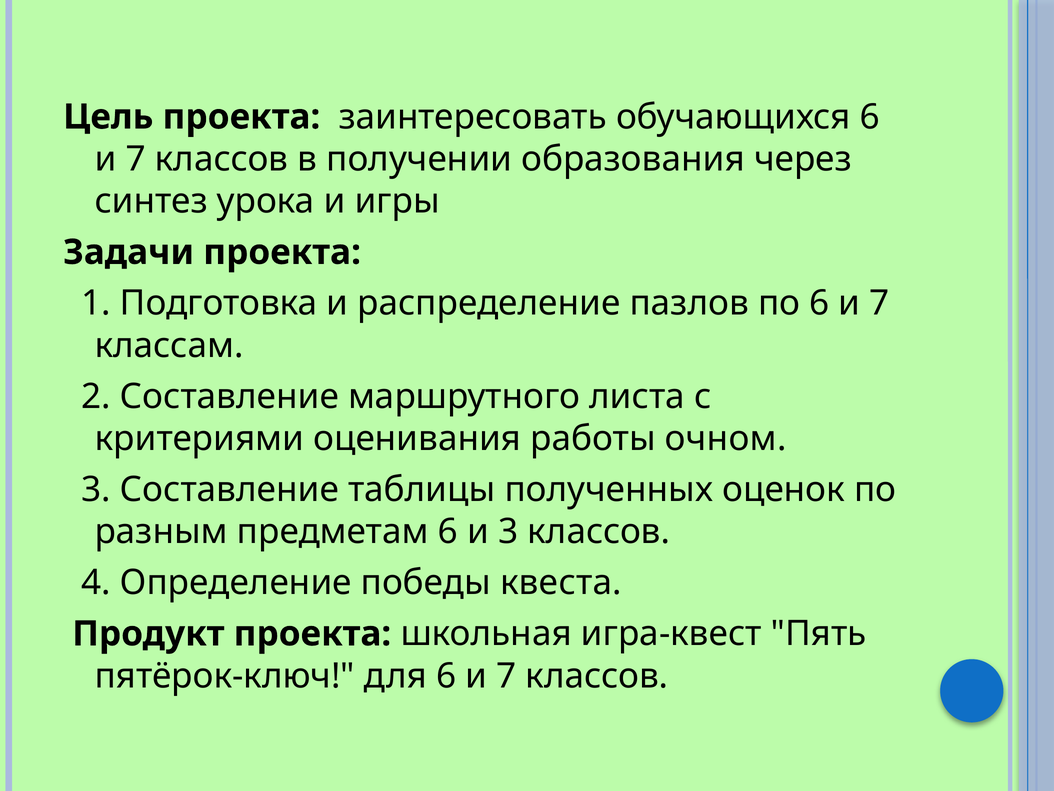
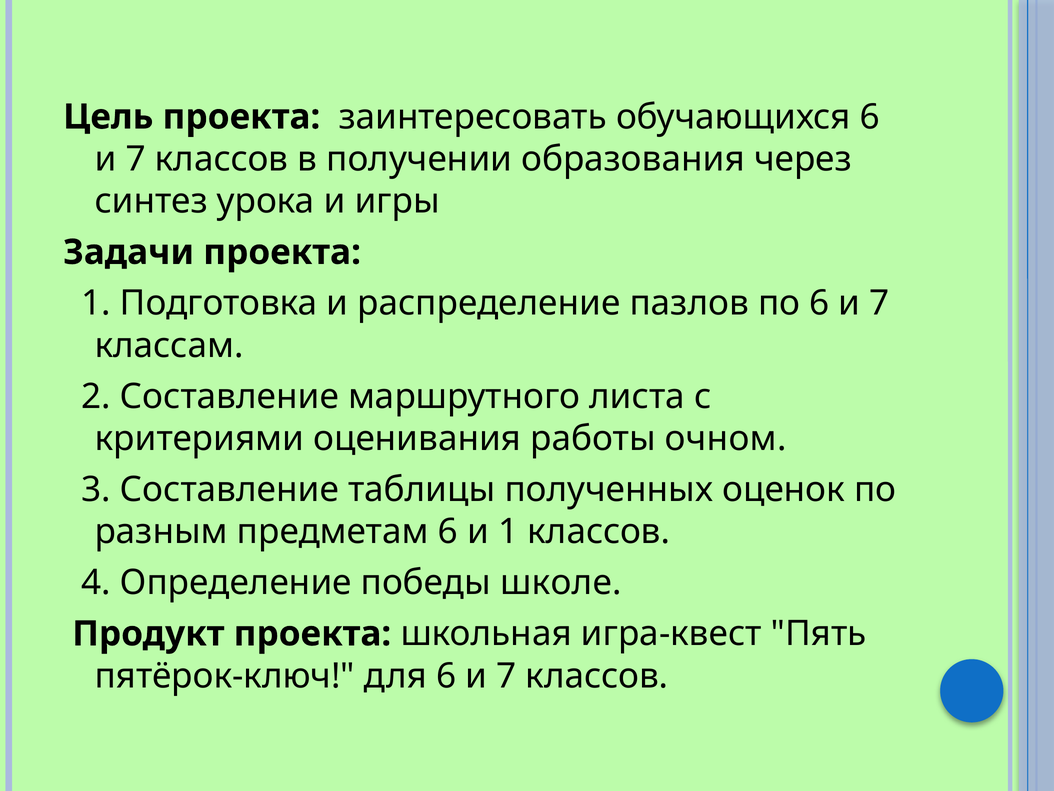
и 3: 3 -> 1
квеста: квеста -> школе
